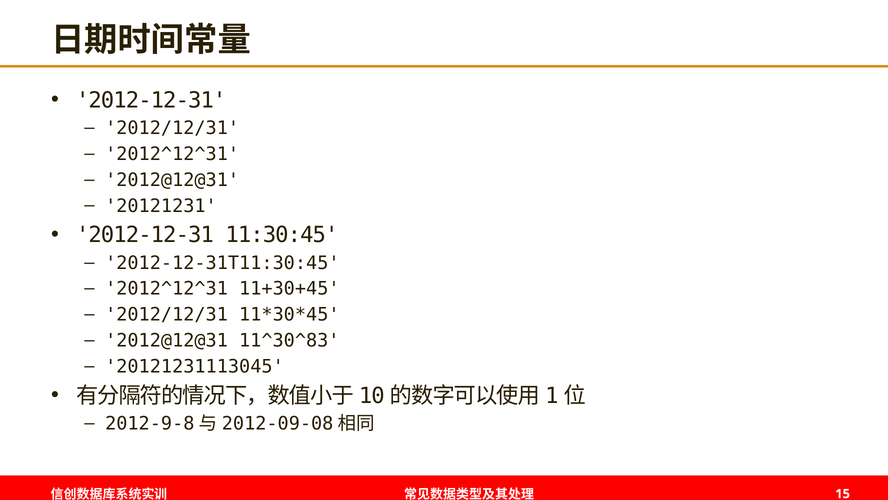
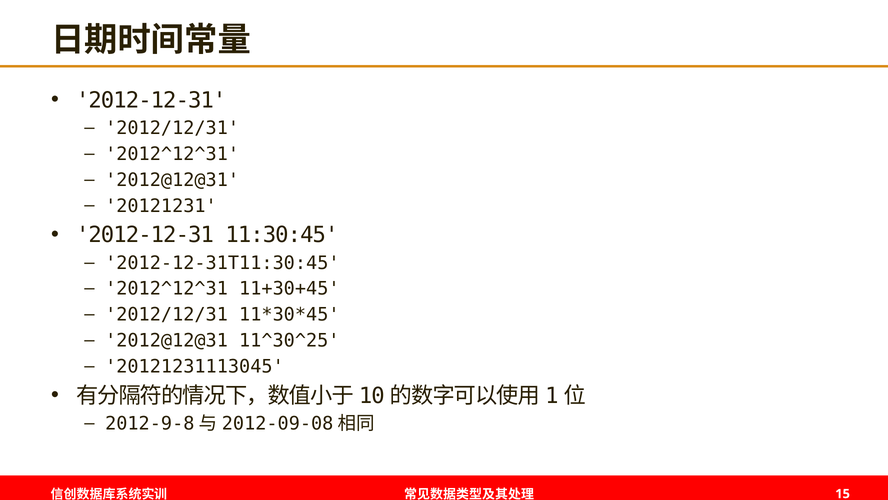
11^30^83: 11^30^83 -> 11^30^25
